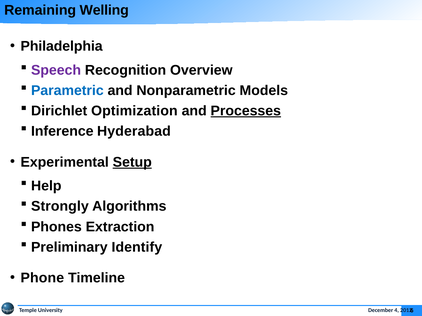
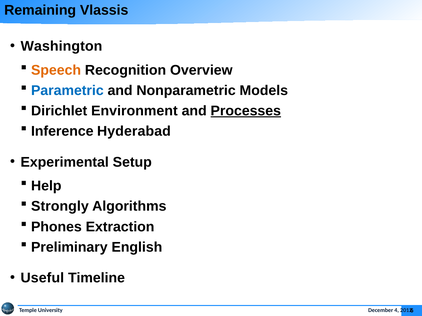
Welling: Welling -> Vlassis
Philadelphia: Philadelphia -> Washington
Speech colour: purple -> orange
Optimization: Optimization -> Environment
Setup underline: present -> none
Identify: Identify -> English
Phone: Phone -> Useful
